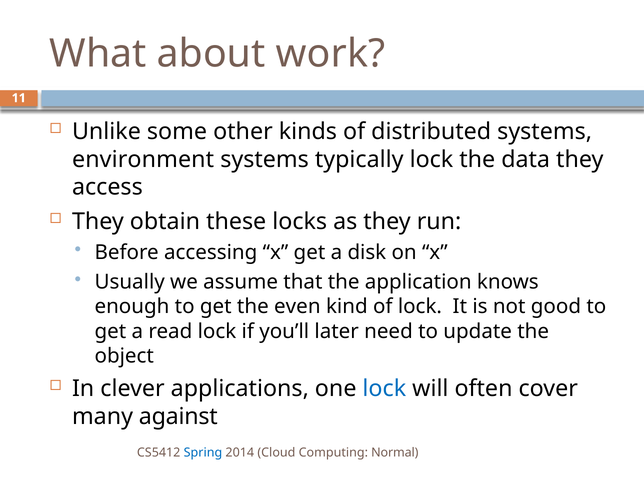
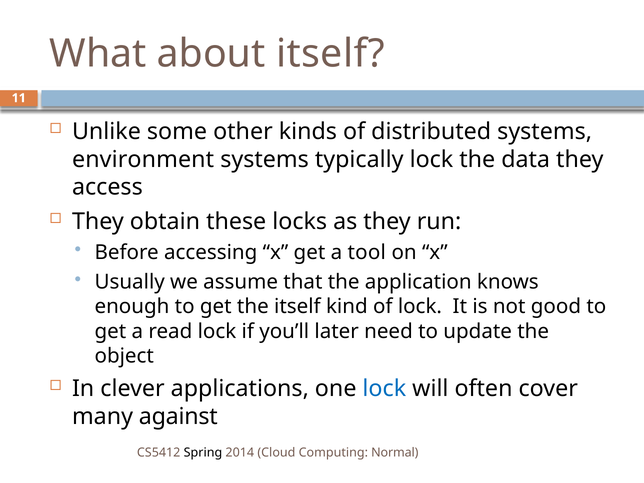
about work: work -> itself
disk: disk -> tool
the even: even -> itself
Spring colour: blue -> black
